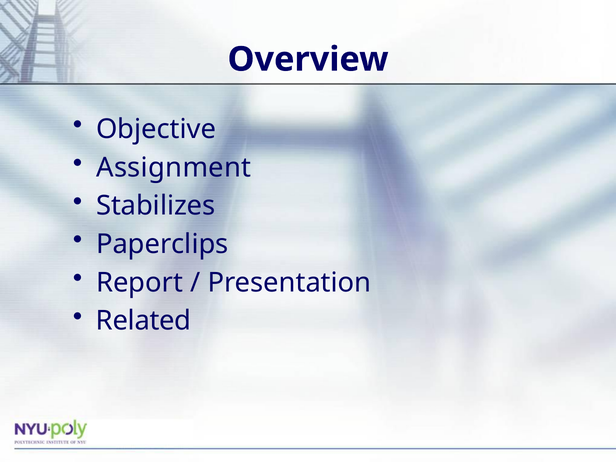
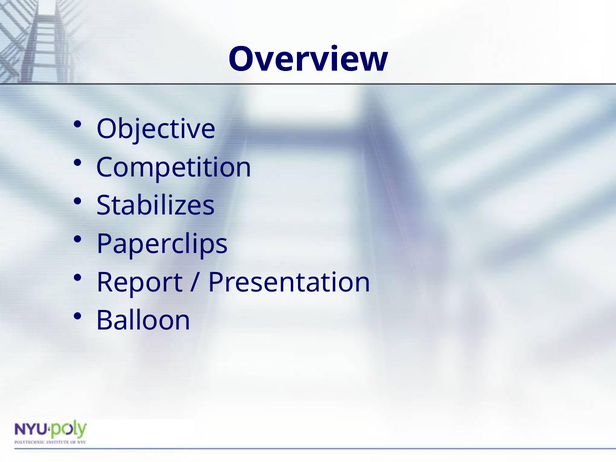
Assignment: Assignment -> Competition
Related: Related -> Balloon
